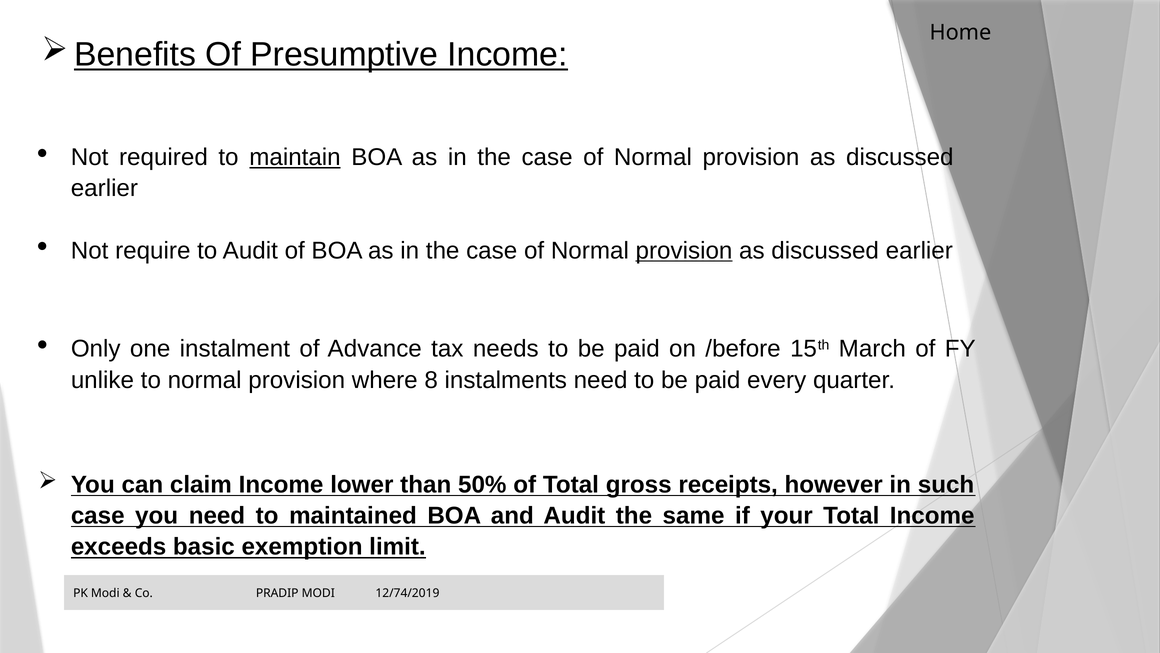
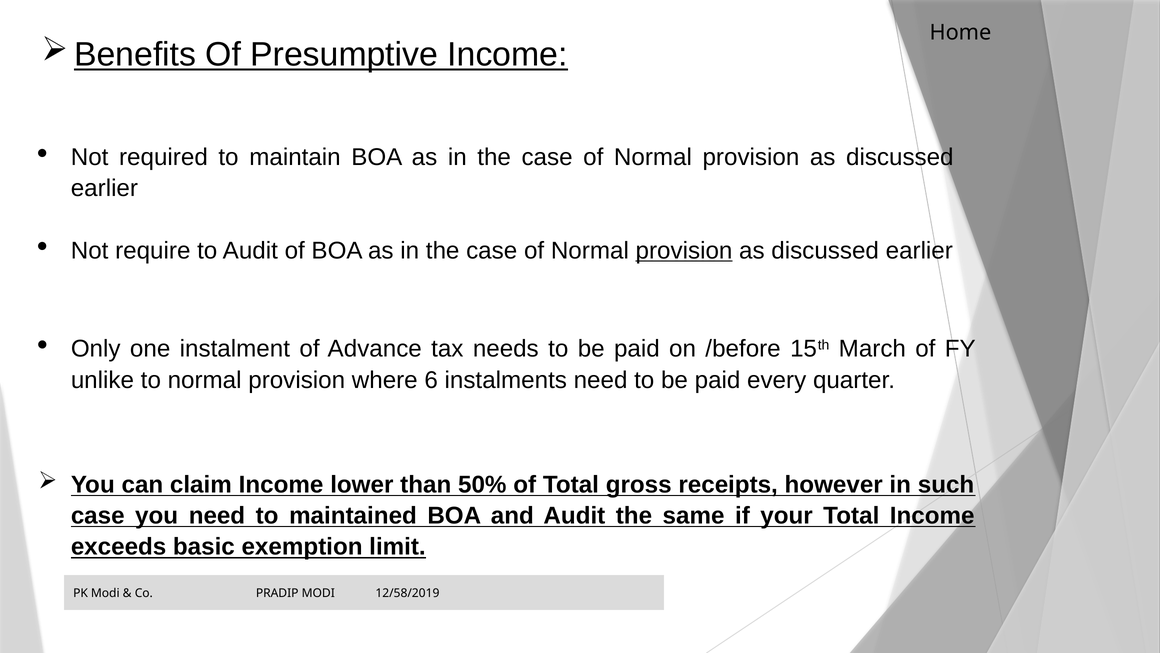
maintain underline: present -> none
8: 8 -> 6
12/74/2019: 12/74/2019 -> 12/58/2019
